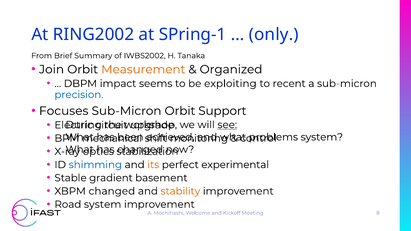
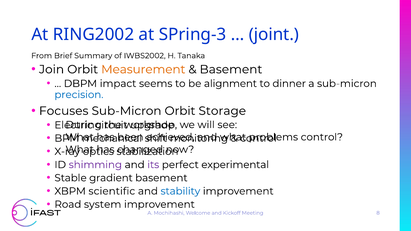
SPring-1: SPring-1 -> SPring-3
only: only -> joint
Organized at (231, 69): Organized -> Basement
exploiting: exploiting -> alignment
recent: recent -> dinner
Support: Support -> Storage
see underline: present -> none
system at (322, 137): system -> control
shimming colour: blue -> purple
its colour: orange -> purple
XBPM changed: changed -> scientific
stability colour: orange -> blue
